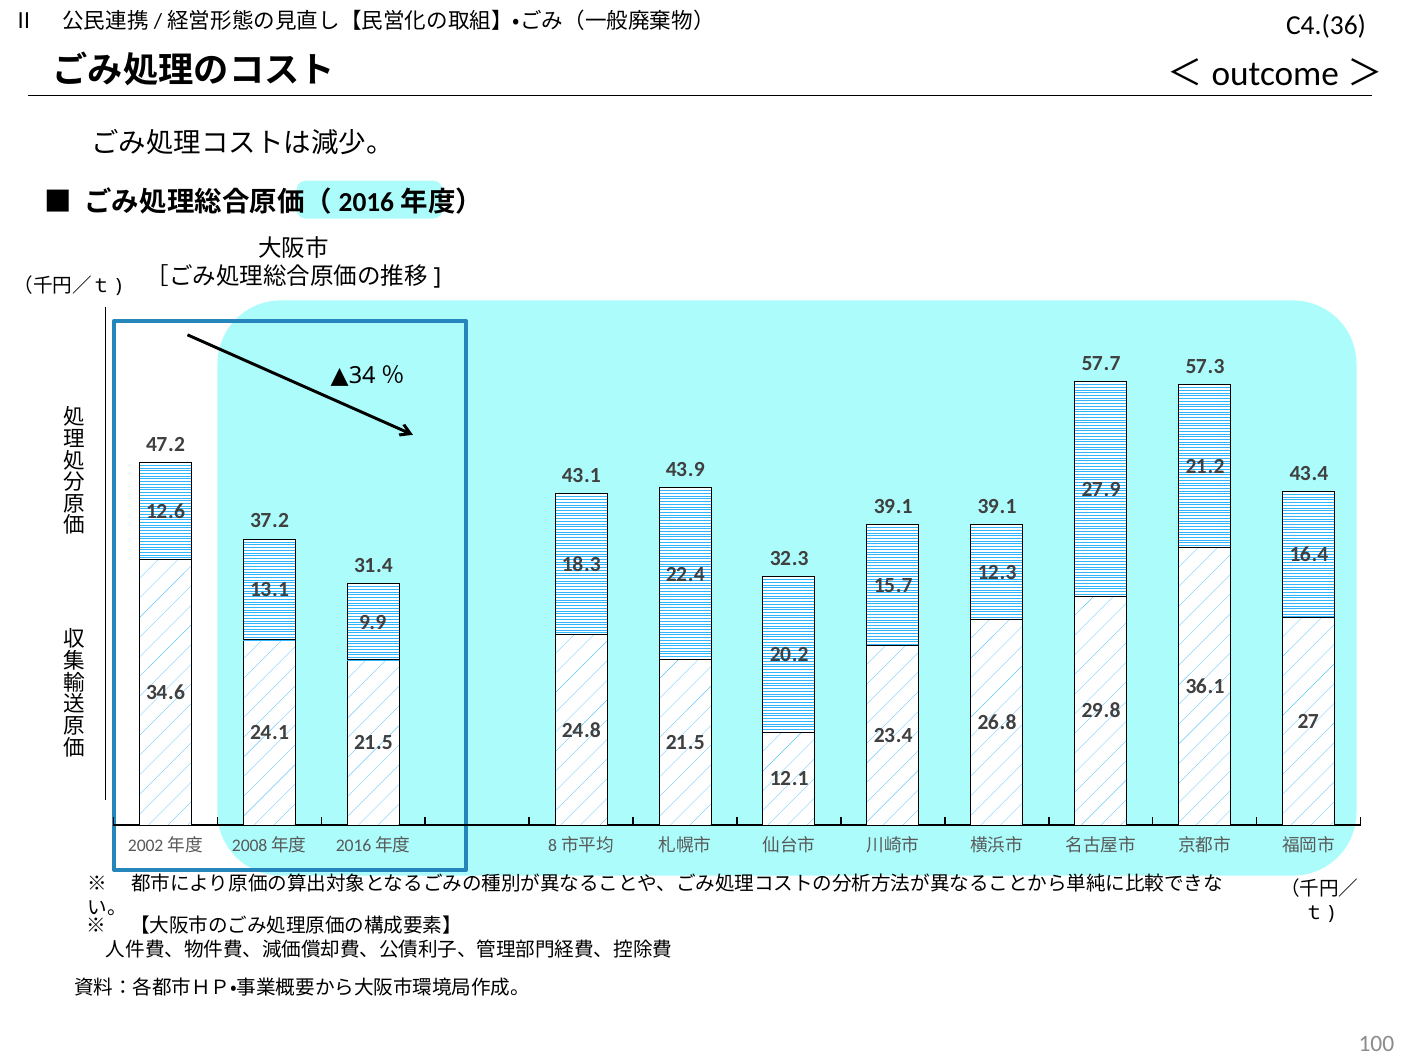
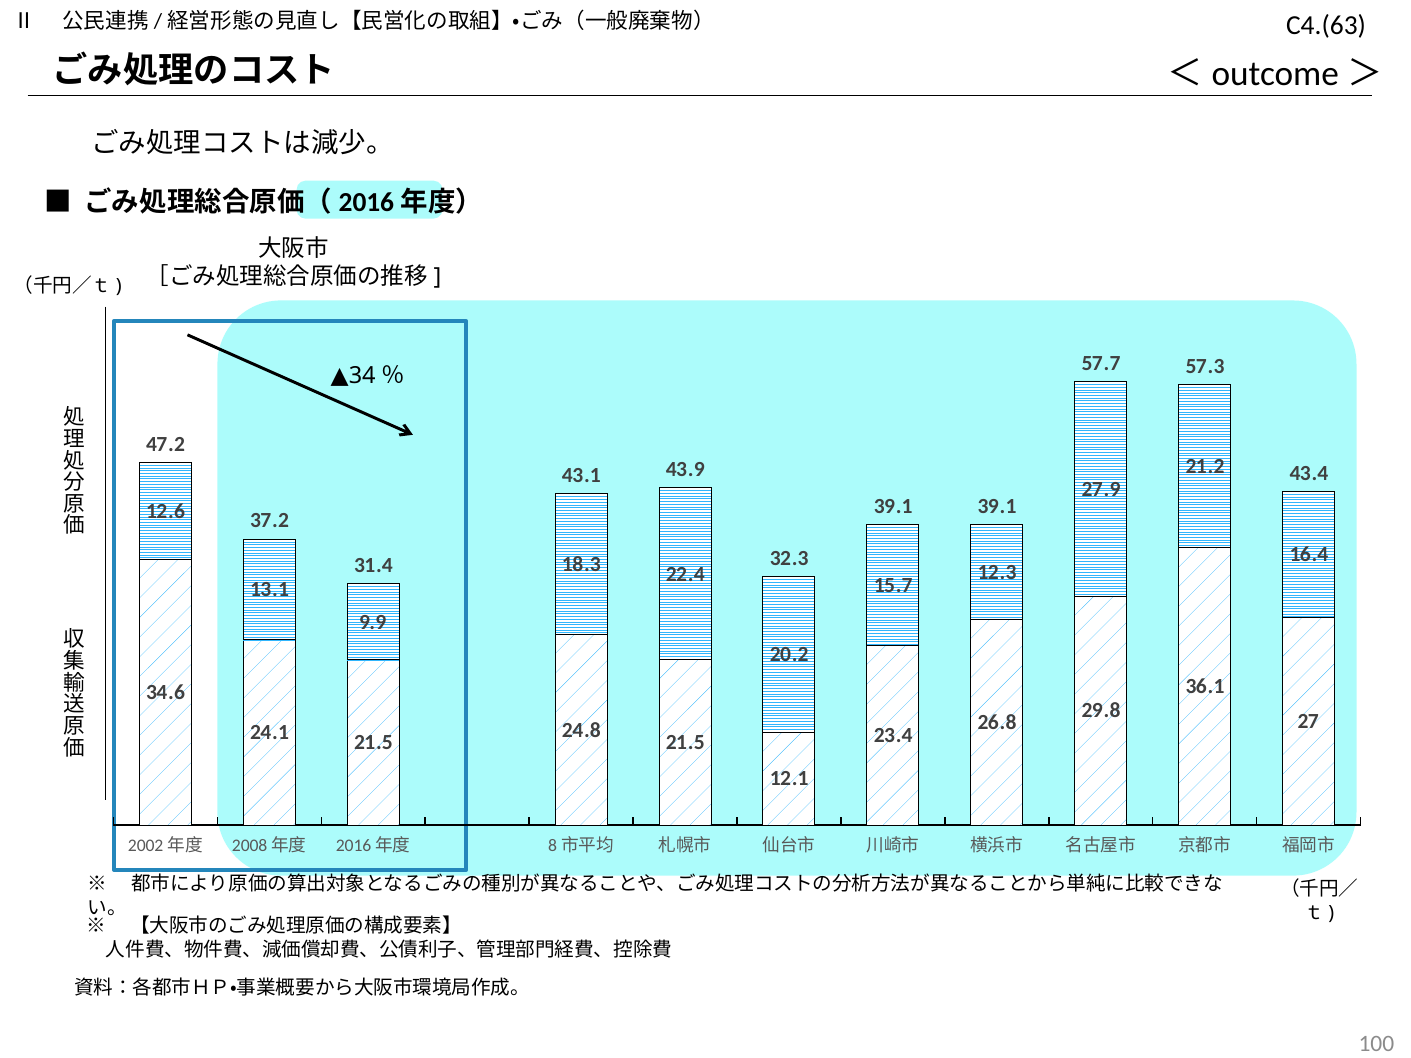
C4.(36: C4.(36 -> C4.(63
